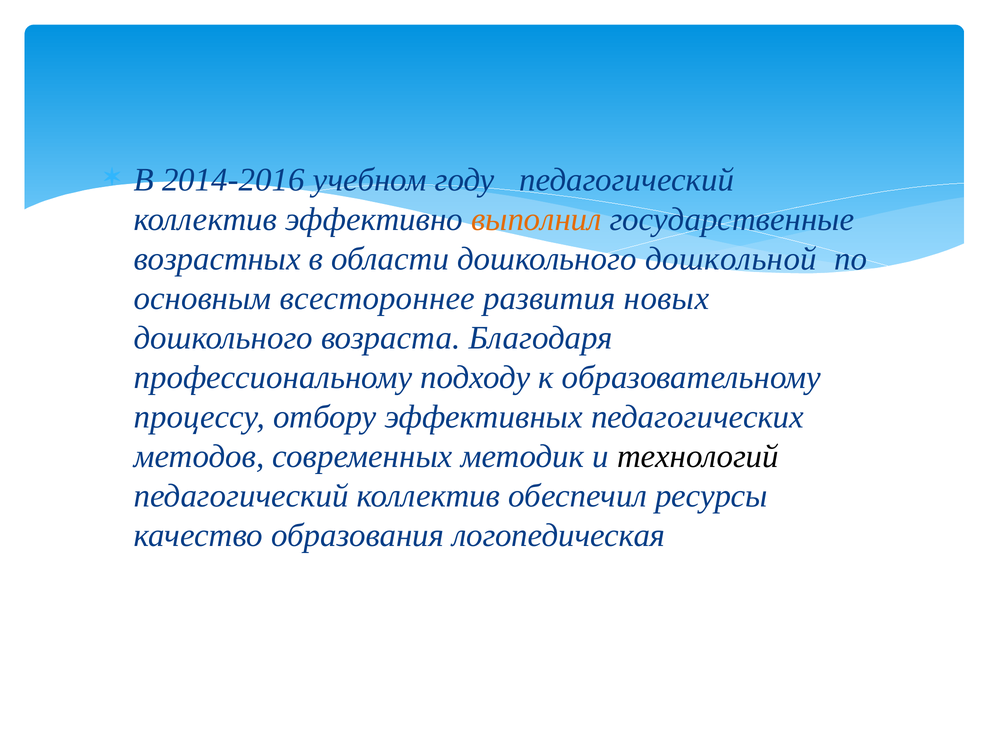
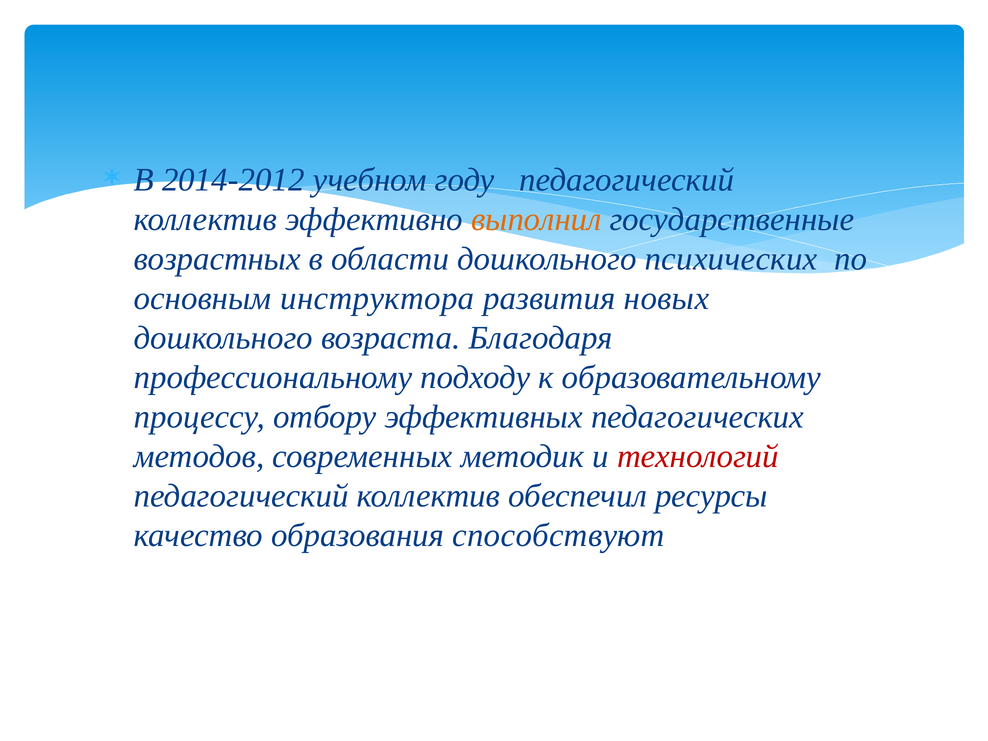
2014-2016: 2014-2016 -> 2014-2012
дошкольной: дошкольной -> психических
всестороннее: всестороннее -> инструктора
технологий colour: black -> red
логопедическая: логопедическая -> способствуют
